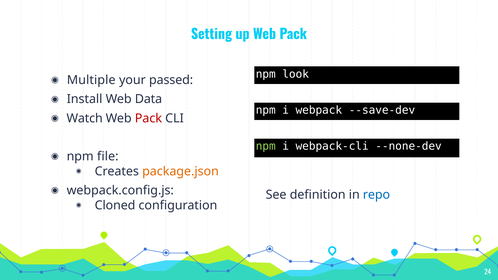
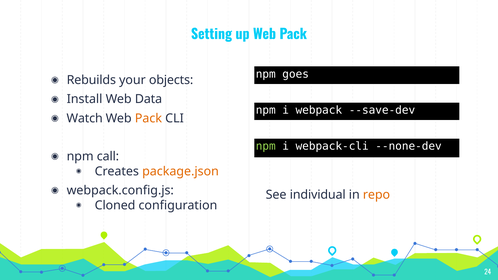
look: look -> goes
Multiple: Multiple -> Rebuilds
passed: passed -> objects
Pack at (148, 118) colour: red -> orange
file: file -> call
definition: definition -> individual
repo colour: blue -> orange
